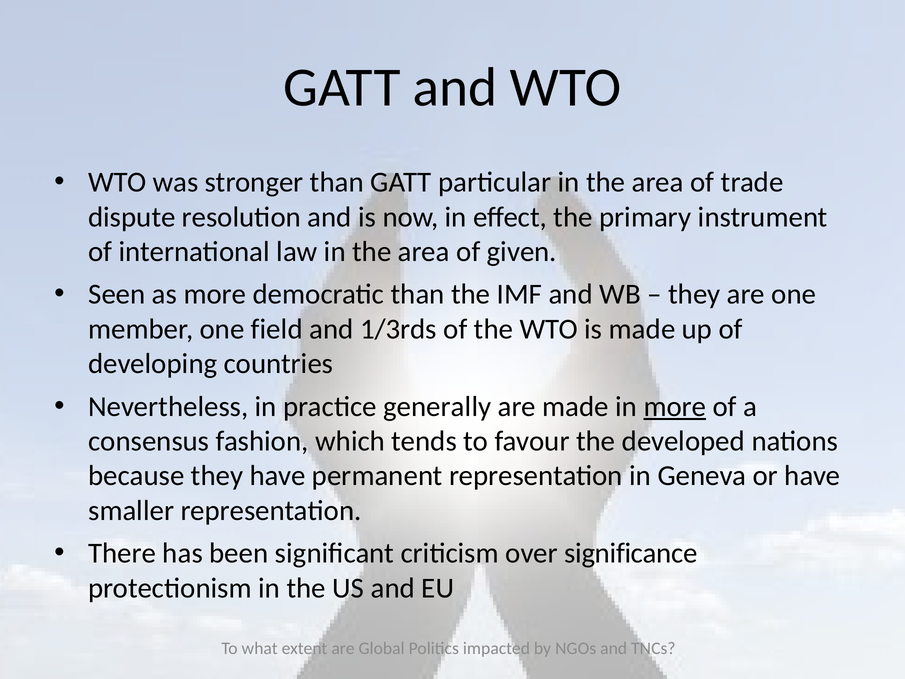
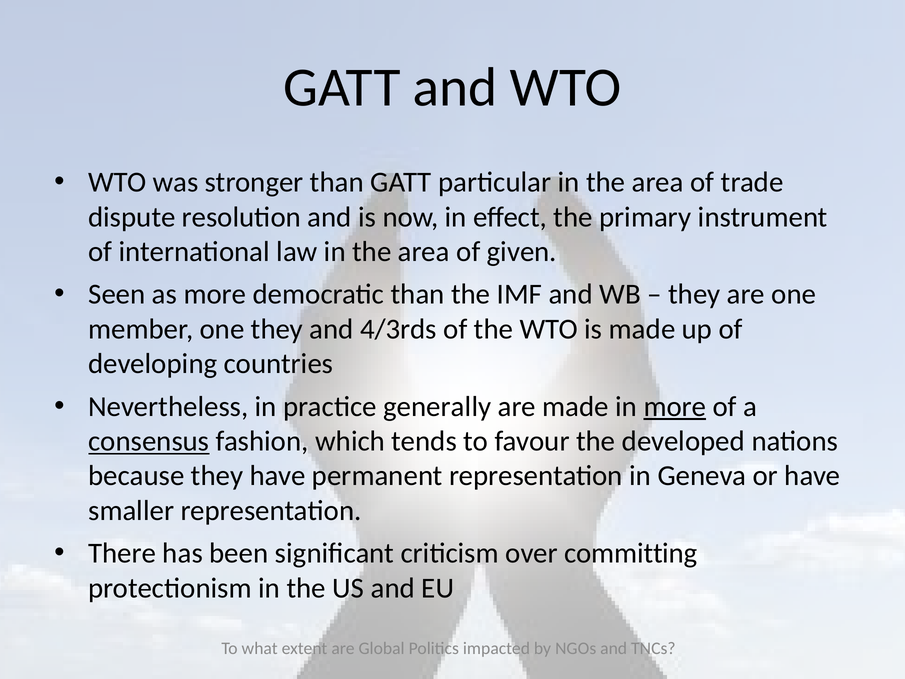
one field: field -> they
1/3rds: 1/3rds -> 4/3rds
consensus underline: none -> present
significance: significance -> committing
